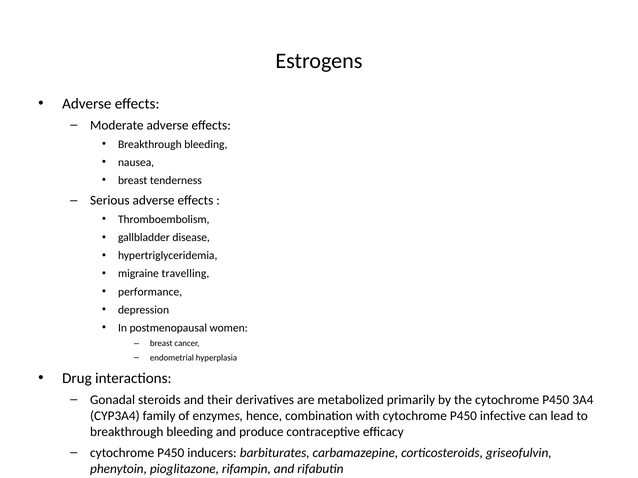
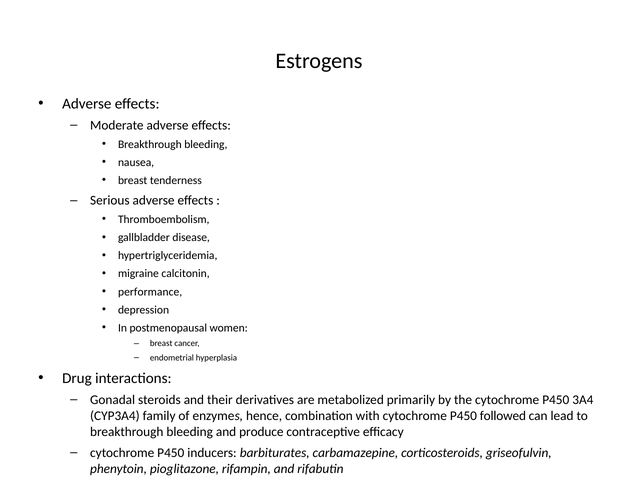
travelling: travelling -> calcitonin
infective: infective -> followed
